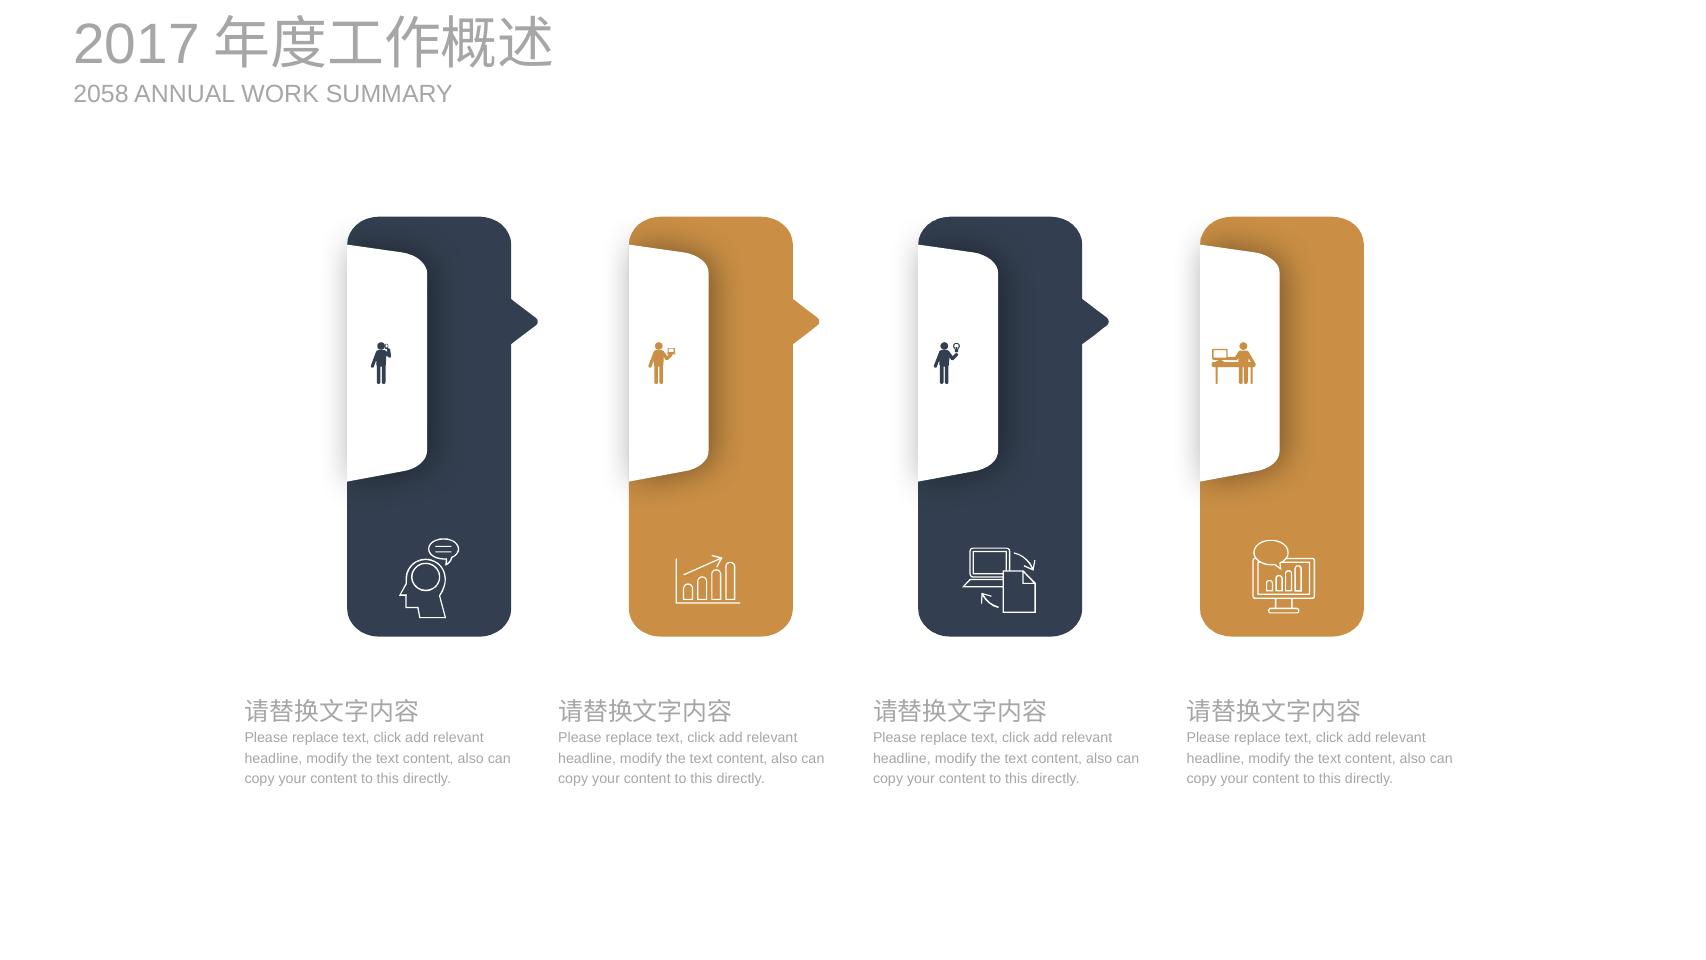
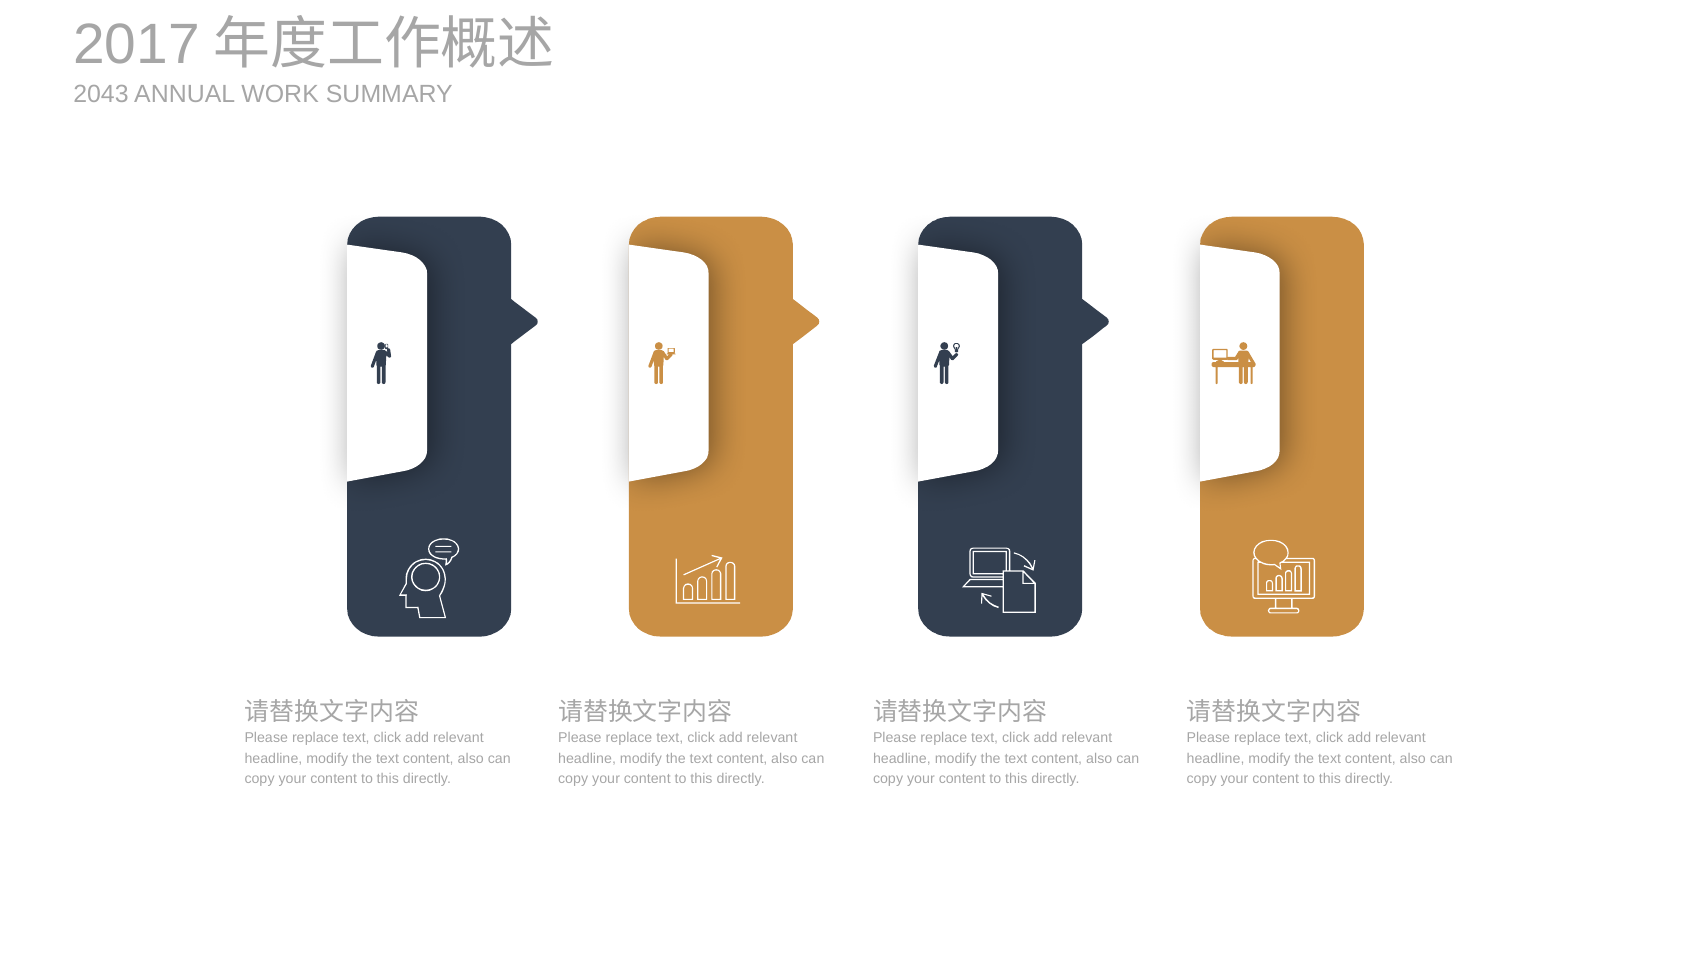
2058: 2058 -> 2043
